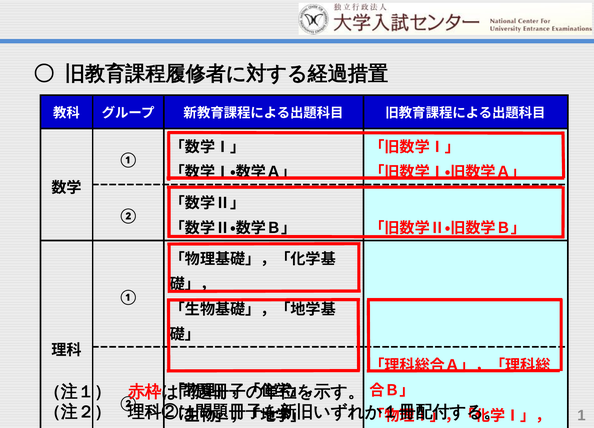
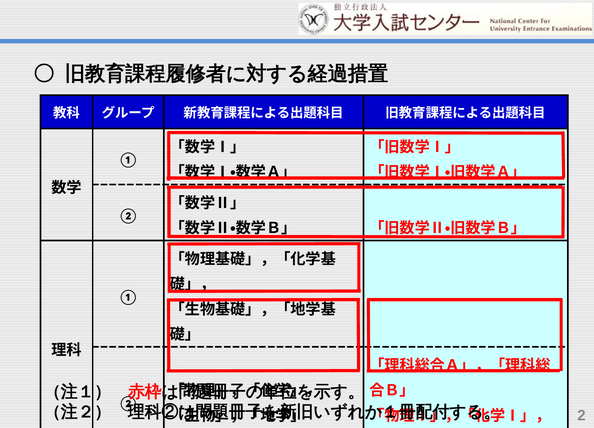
1: 1 -> 2
